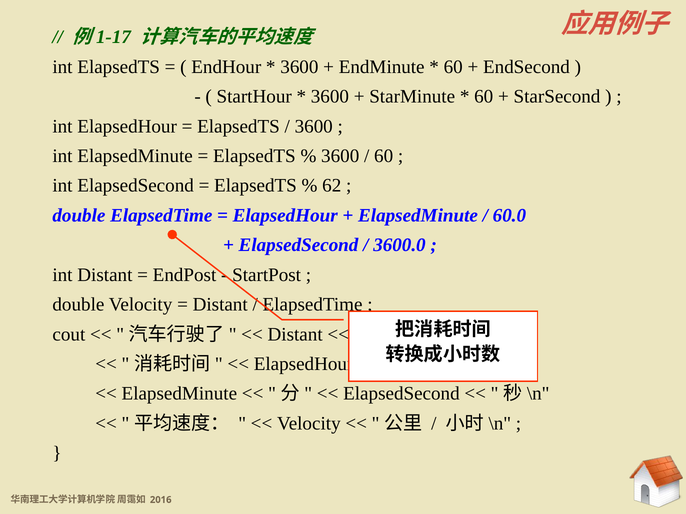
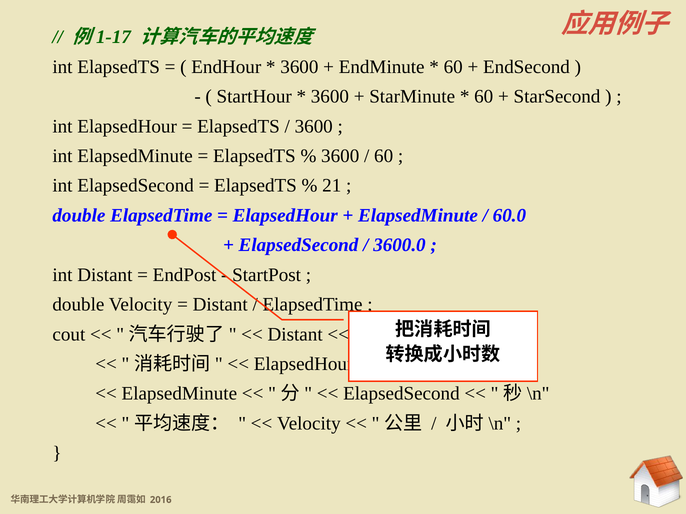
62: 62 -> 21
